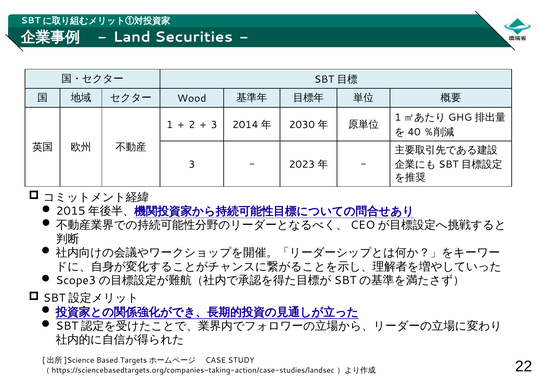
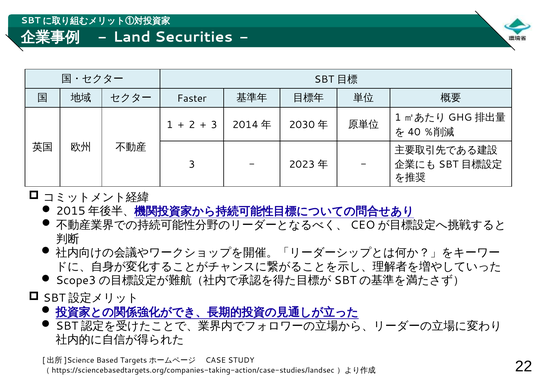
Wood: Wood -> Faster
